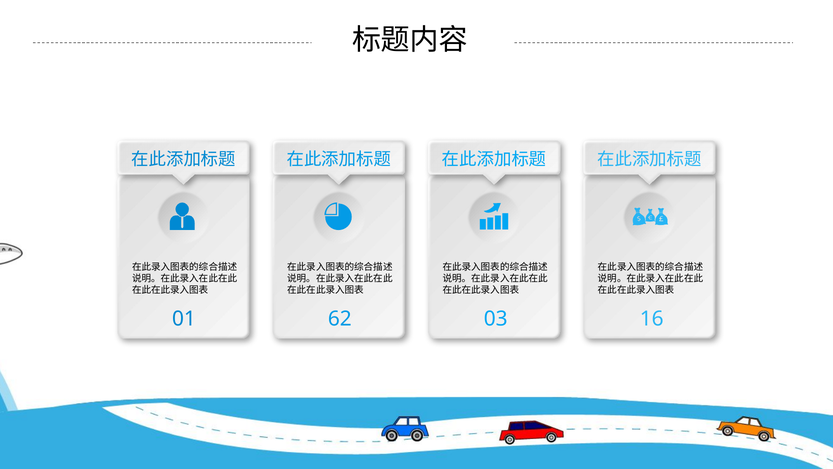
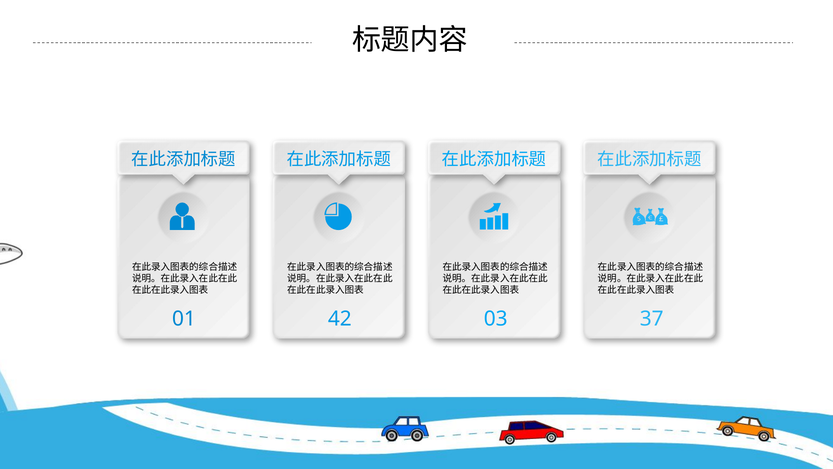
62: 62 -> 42
16: 16 -> 37
